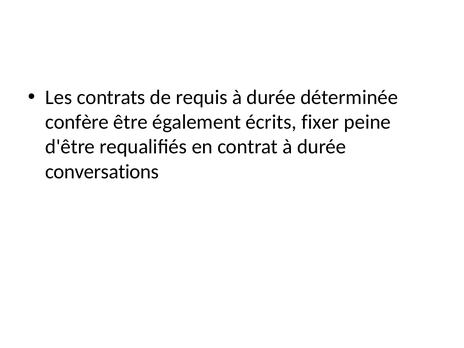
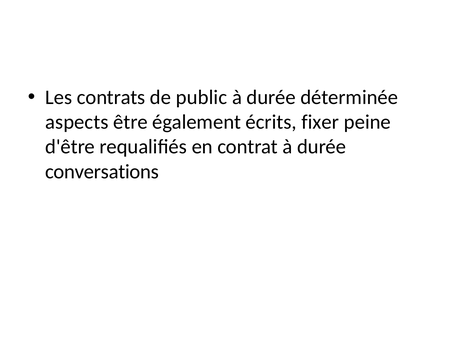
requis: requis -> public
confère: confère -> aspects
